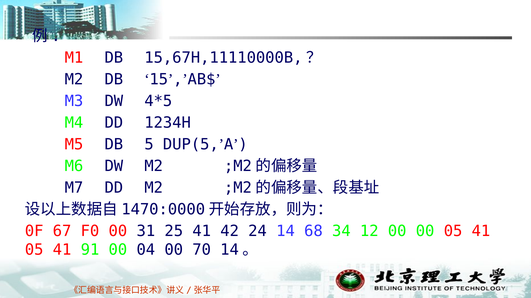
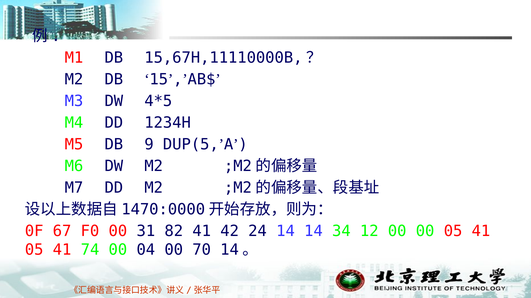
5: 5 -> 9
25: 25 -> 82
14 68: 68 -> 14
91: 91 -> 74
